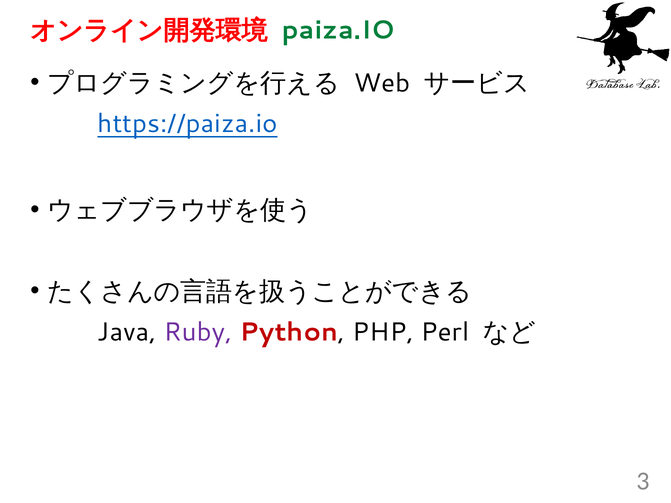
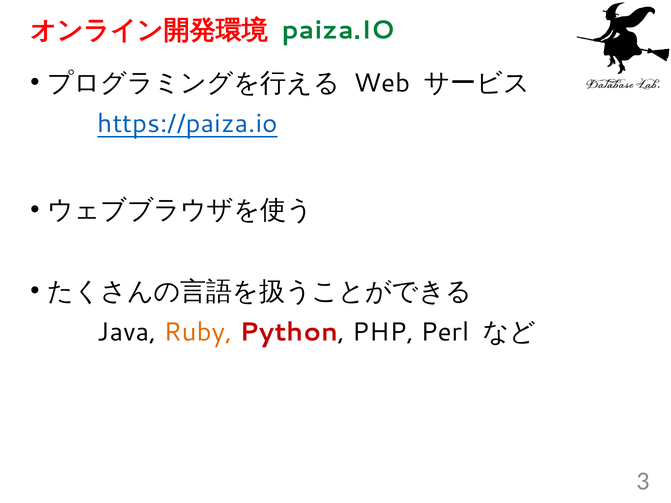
Ruby colour: purple -> orange
